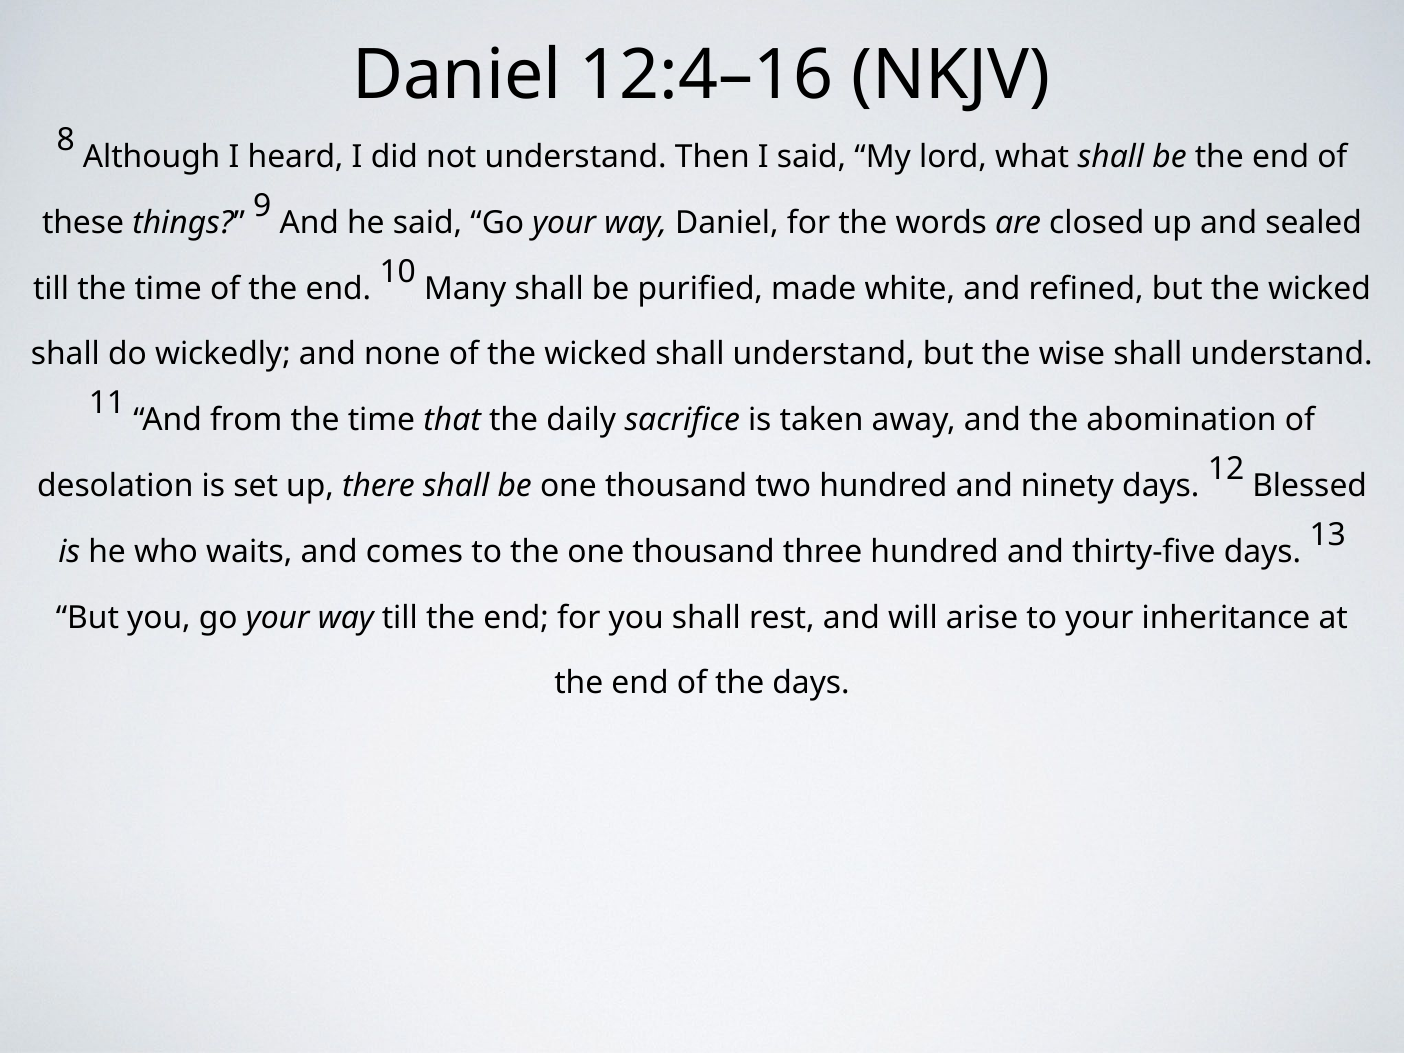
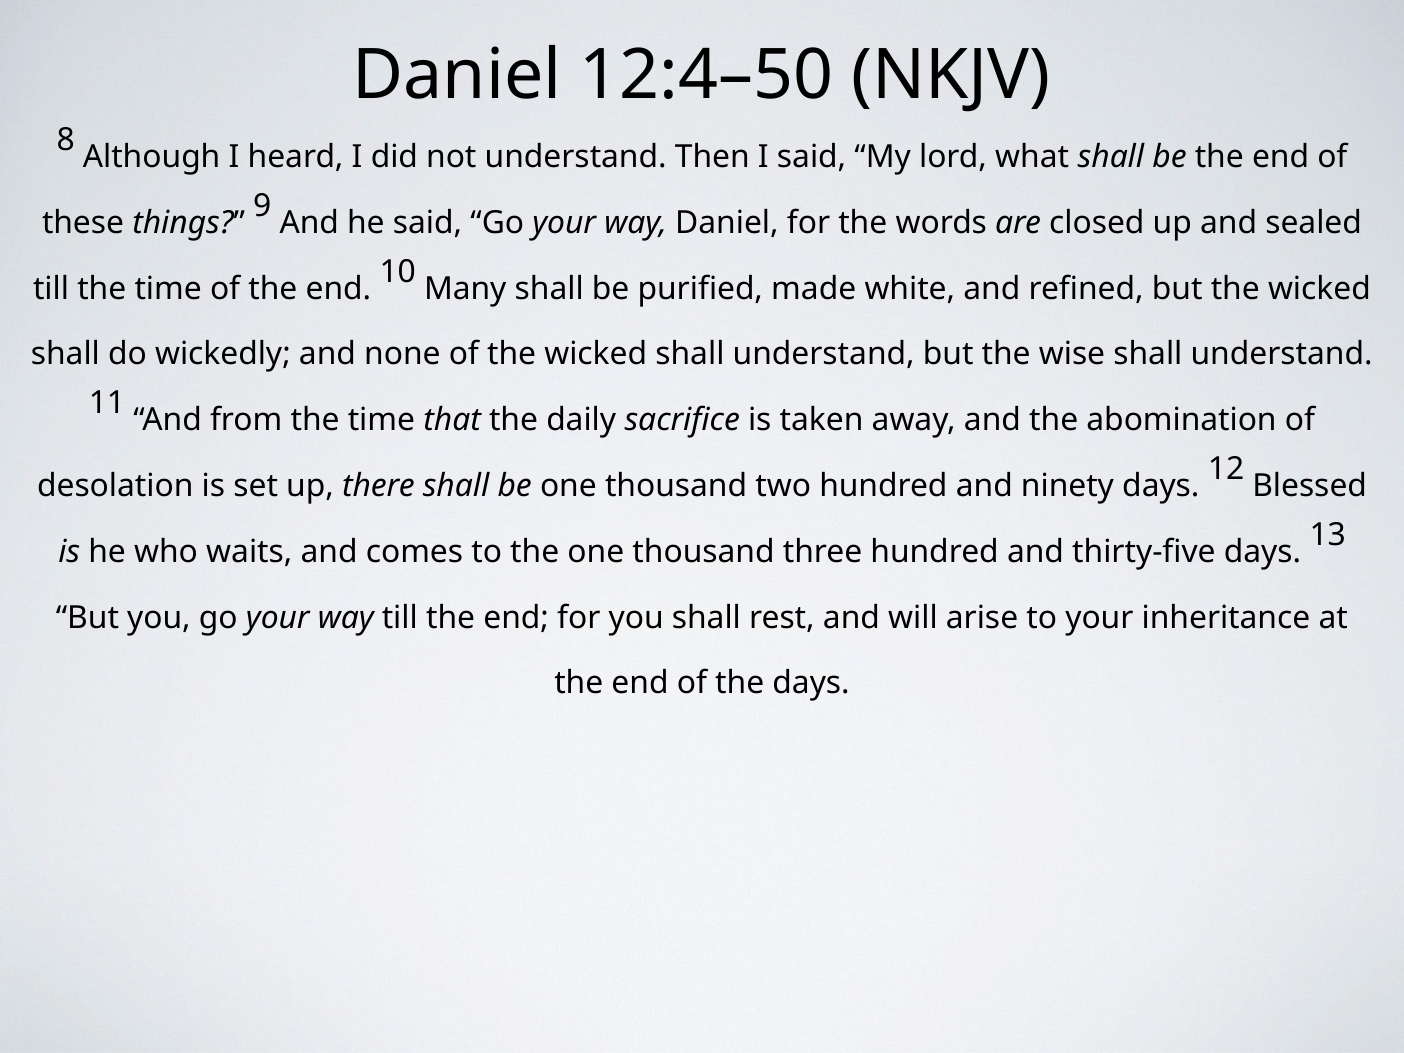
12:4–16: 12:4–16 -> 12:4–50
